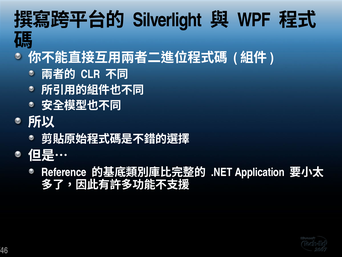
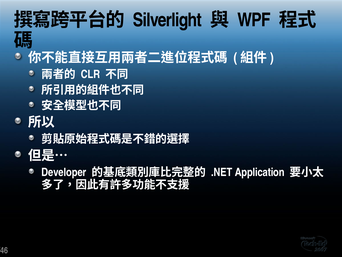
Reference: Reference -> Developer
